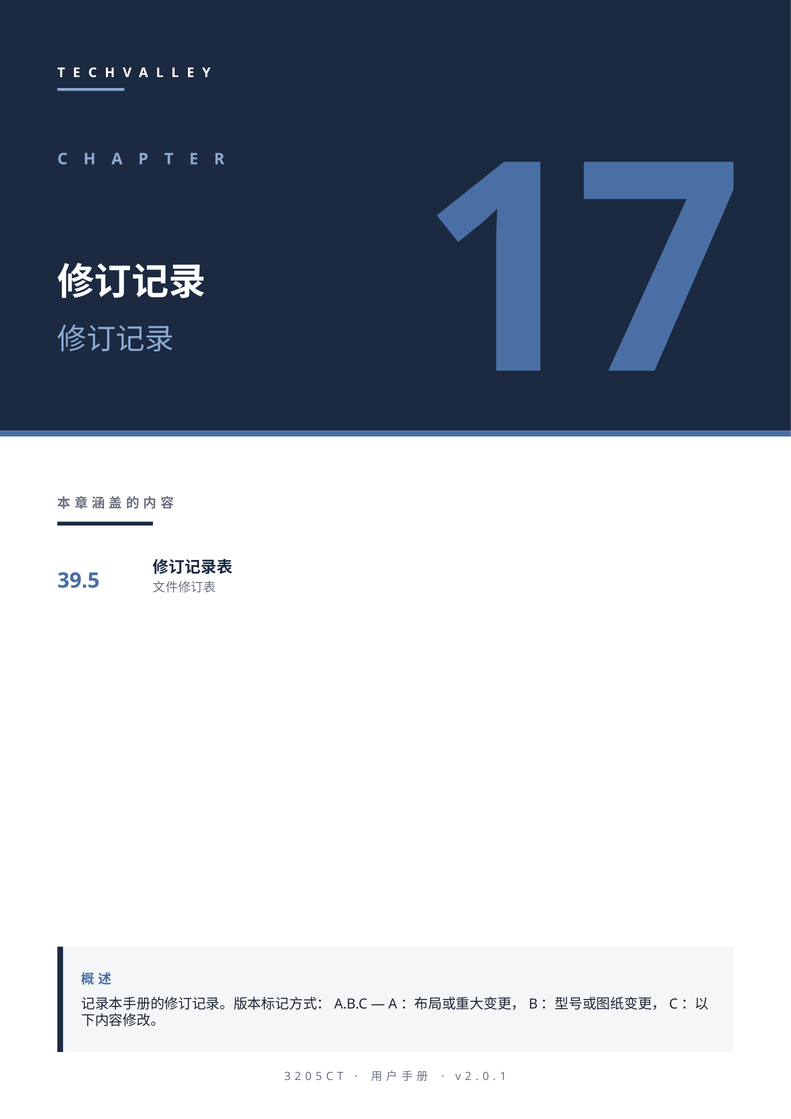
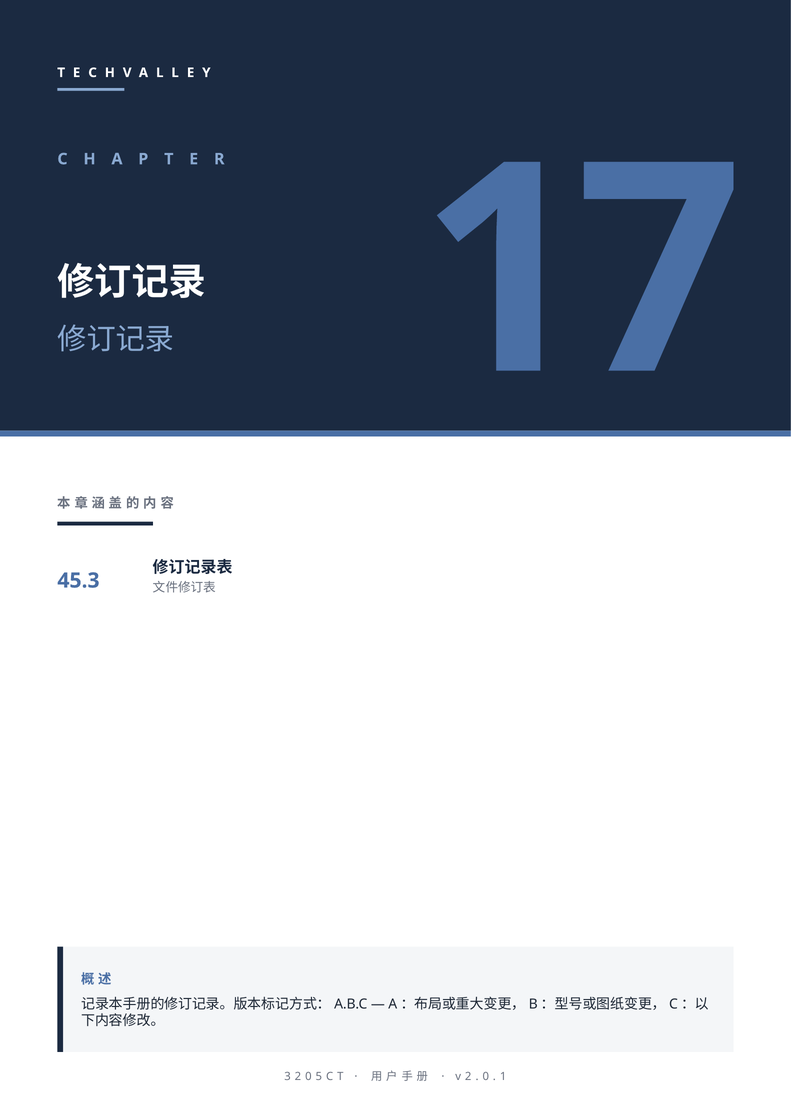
39.5: 39.5 -> 45.3
